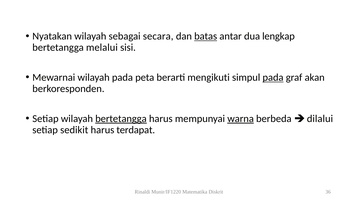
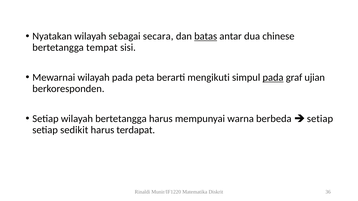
lengkap: lengkap -> chinese
melalui: melalui -> tempat
akan: akan -> ujian
bertetangga at (121, 119) underline: present -> none
warna underline: present -> none
dilalui at (320, 119): dilalui -> setiap
